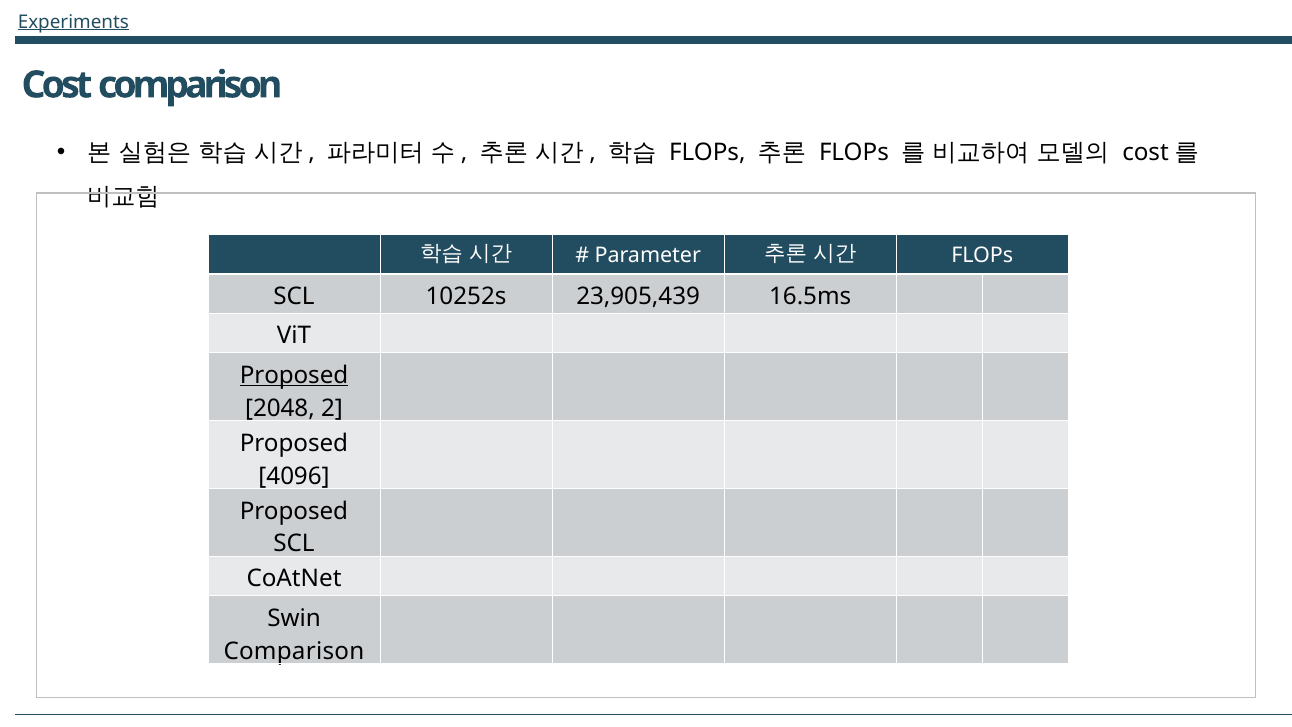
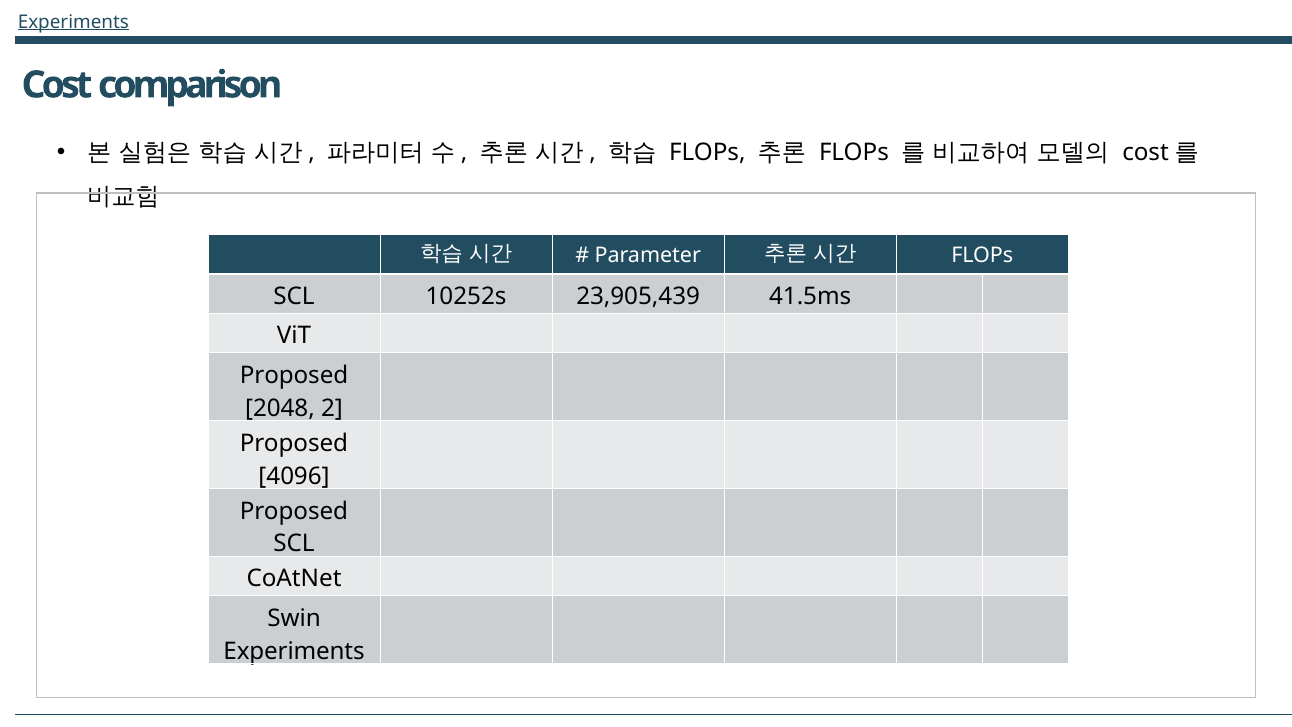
16.5ms: 16.5ms -> 41.5ms
Proposed at (294, 375) underline: present -> none
Comparison at (294, 651): Comparison -> Experiments
